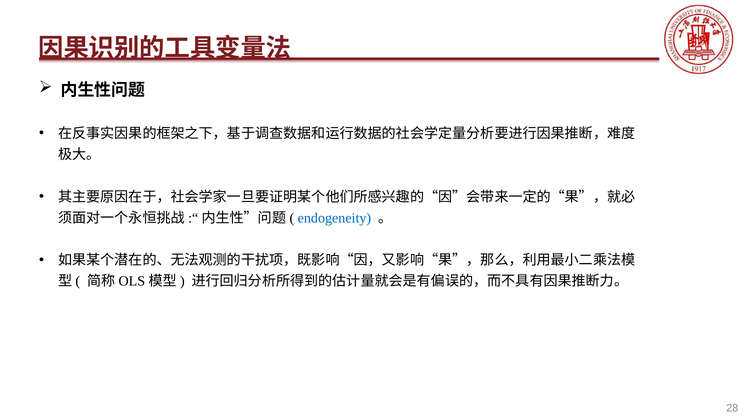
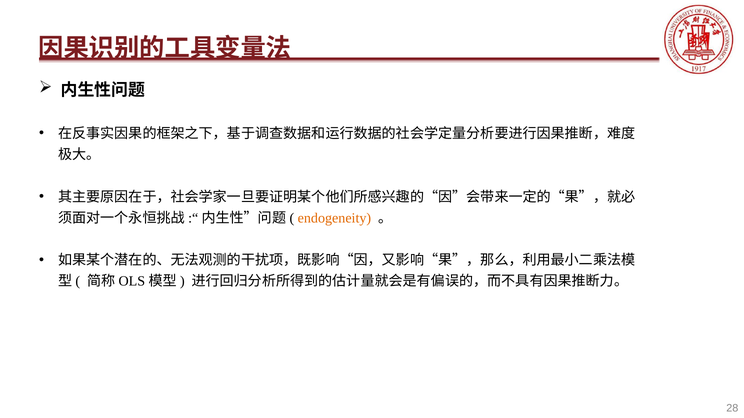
endogeneity colour: blue -> orange
